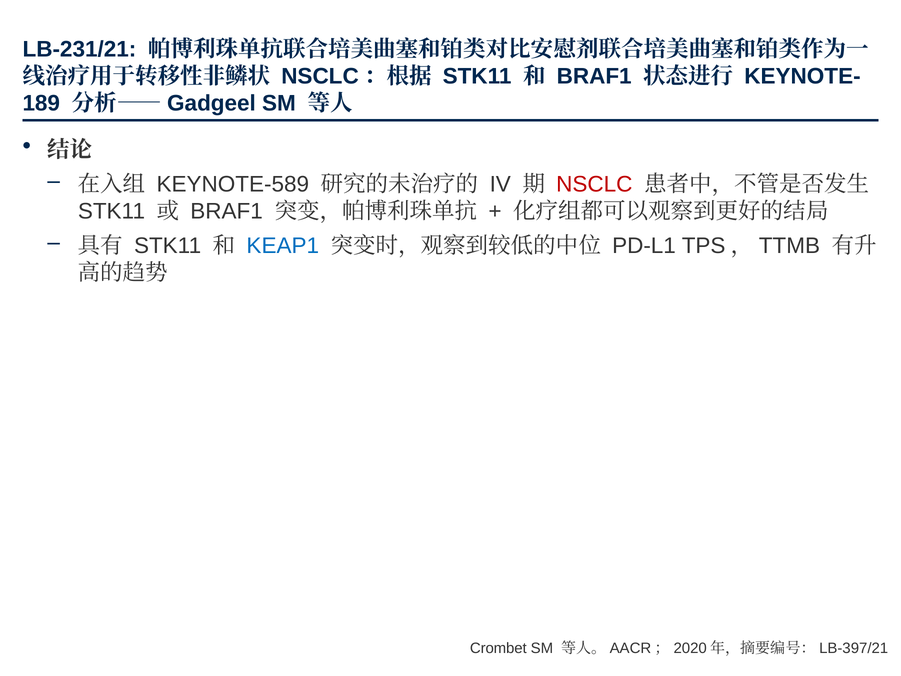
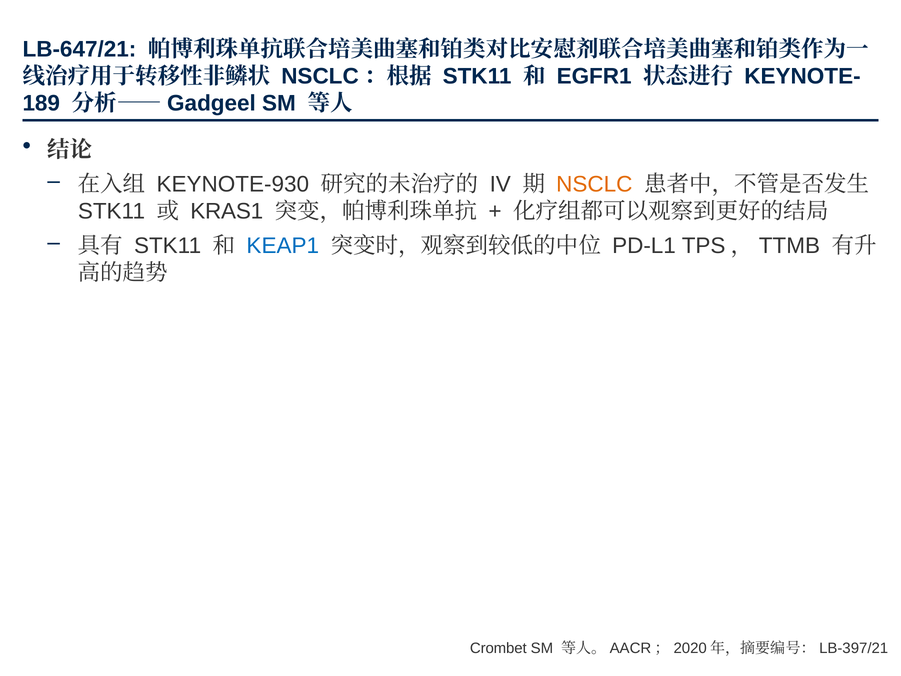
LB-231/21: LB-231/21 -> LB-647/21
BRAF1 at (594, 76): BRAF1 -> EGFR1
KEYNOTE-589: KEYNOTE-589 -> KEYNOTE-930
NSCLC colour: red -> orange
BRAF1 at (227, 211): BRAF1 -> KRAS1
